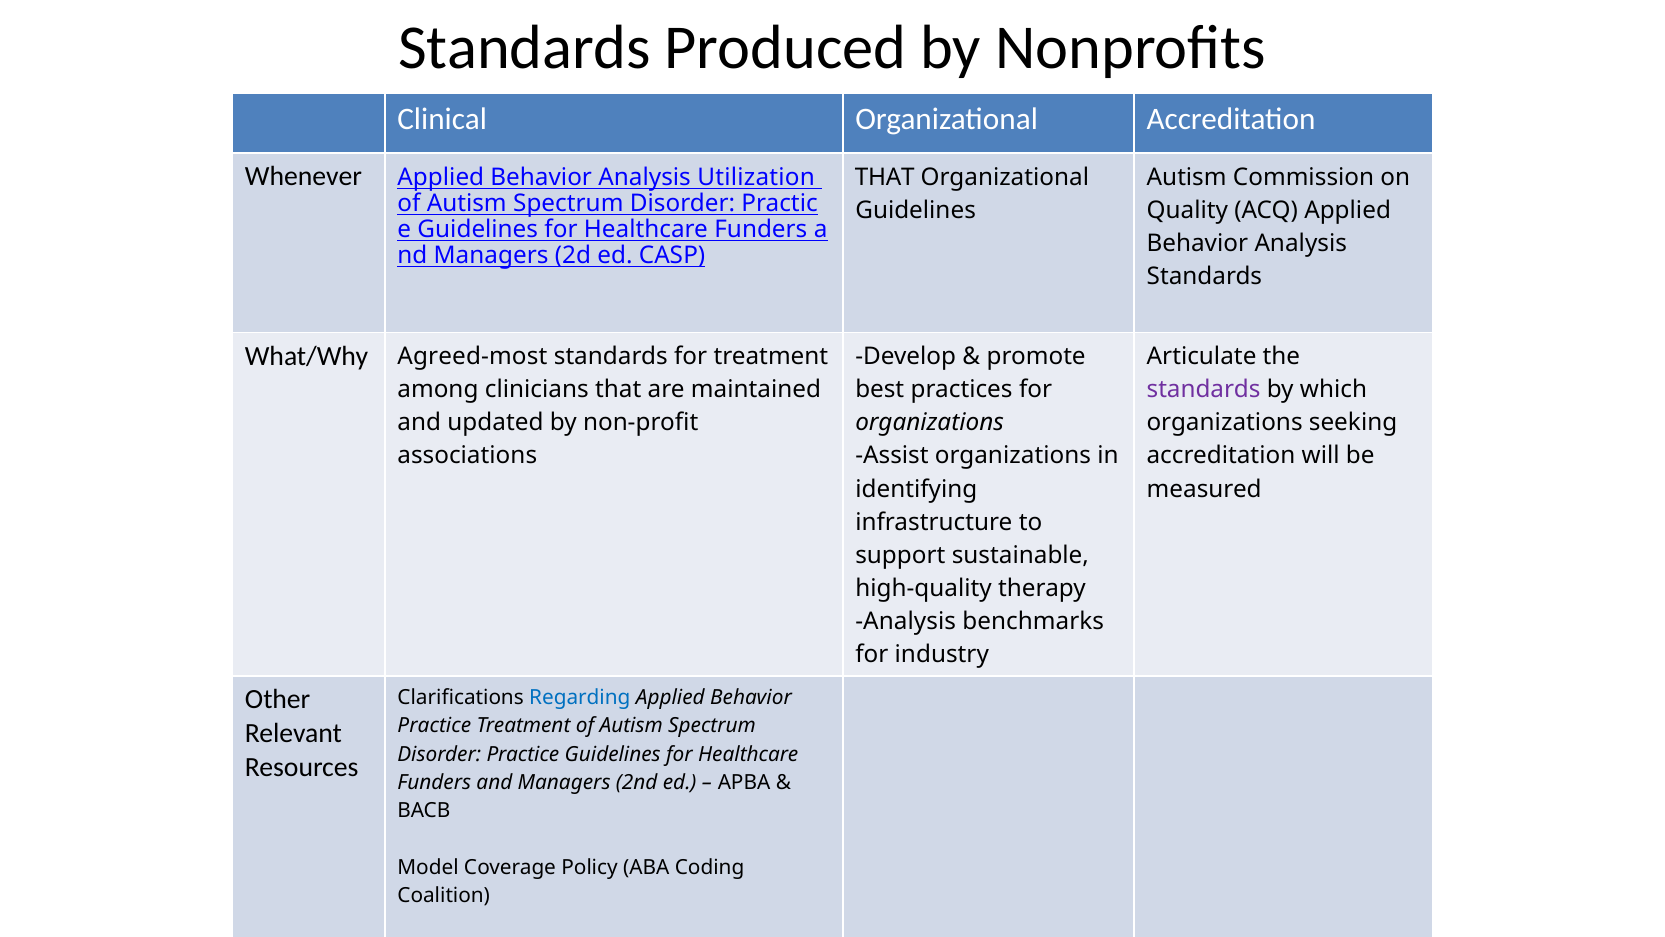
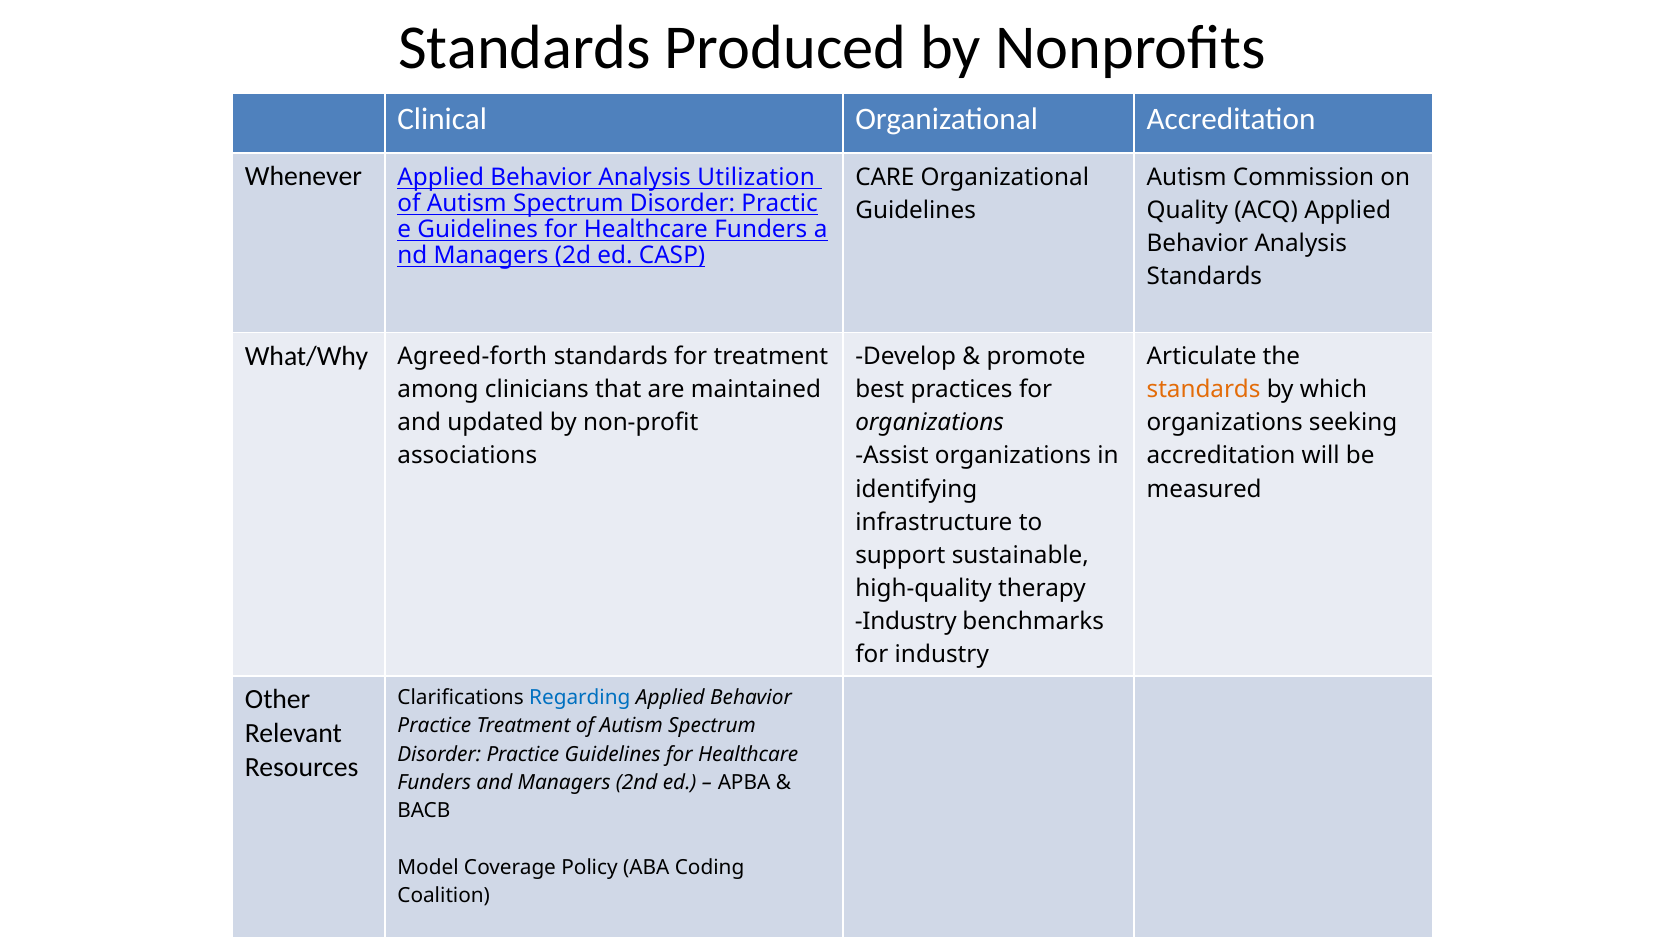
THAT at (885, 177): THAT -> CARE
Agreed-most: Agreed-most -> Agreed-forth
standards at (1204, 390) colour: purple -> orange
Analysis at (906, 621): Analysis -> Industry
